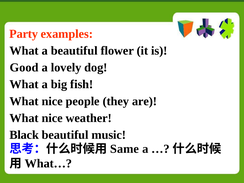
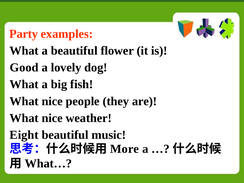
Black: Black -> Eight
Same: Same -> More
